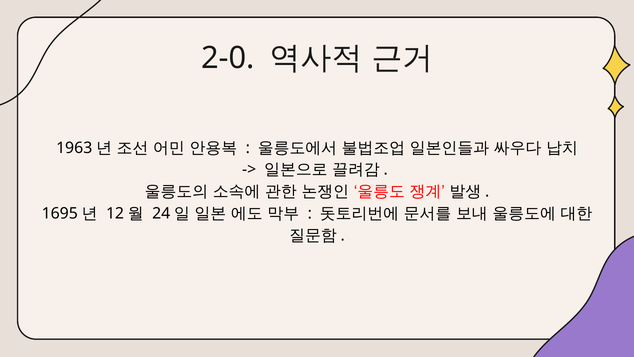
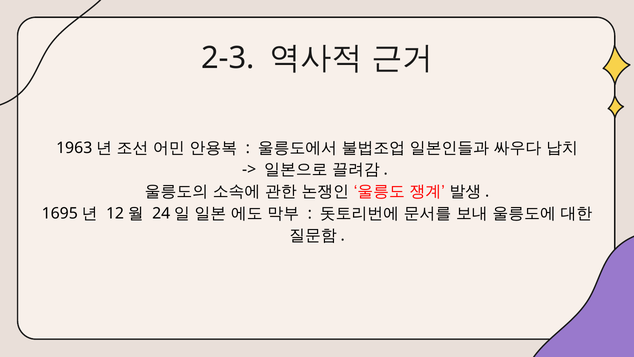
2-0: 2-0 -> 2-3
